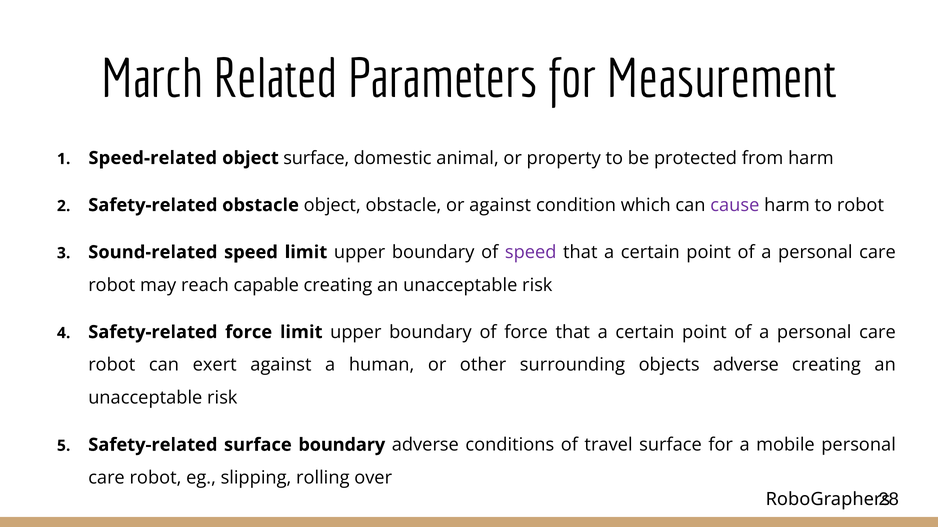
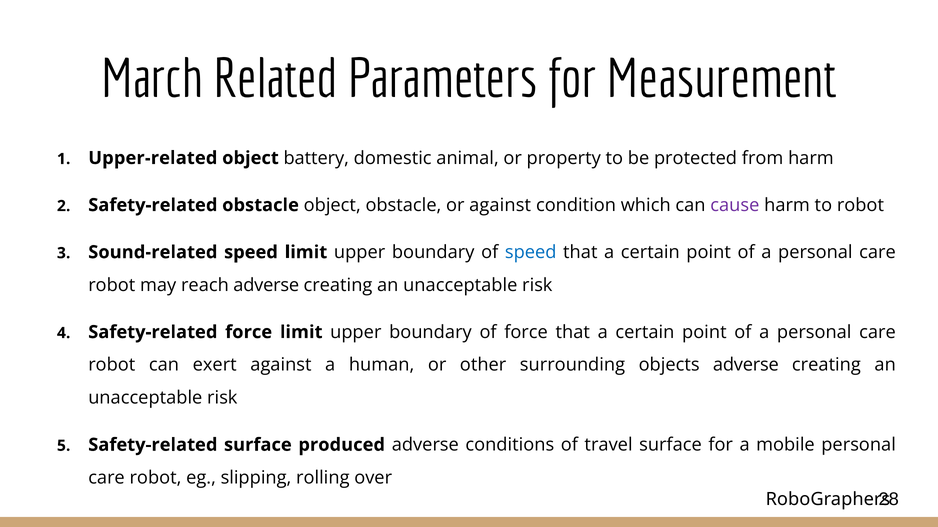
Speed-related: Speed-related -> Upper-related
object surface: surface -> battery
speed at (531, 253) colour: purple -> blue
reach capable: capable -> adverse
surface boundary: boundary -> produced
